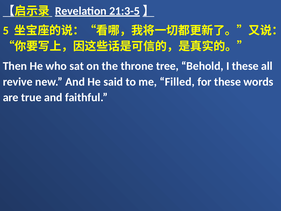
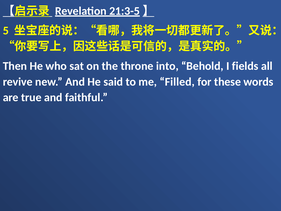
tree: tree -> into
I these: these -> fields
